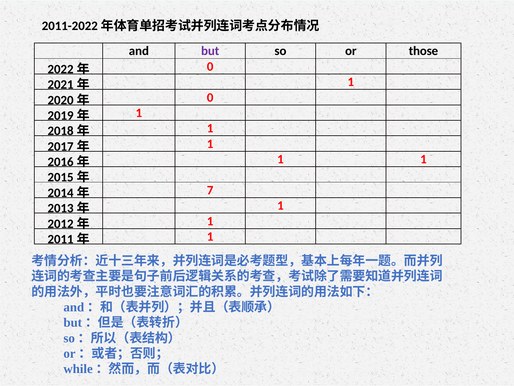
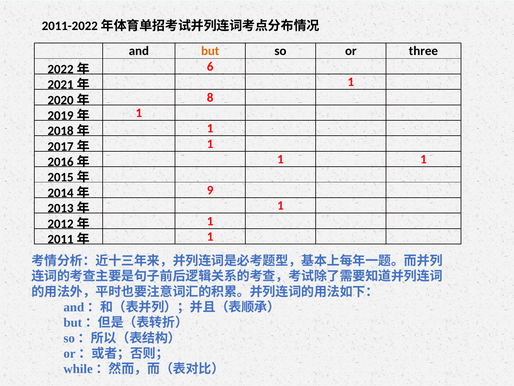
but colour: purple -> orange
those: those -> three
0 at (210, 66): 0 -> 6
0 at (210, 97): 0 -> 8
7: 7 -> 9
